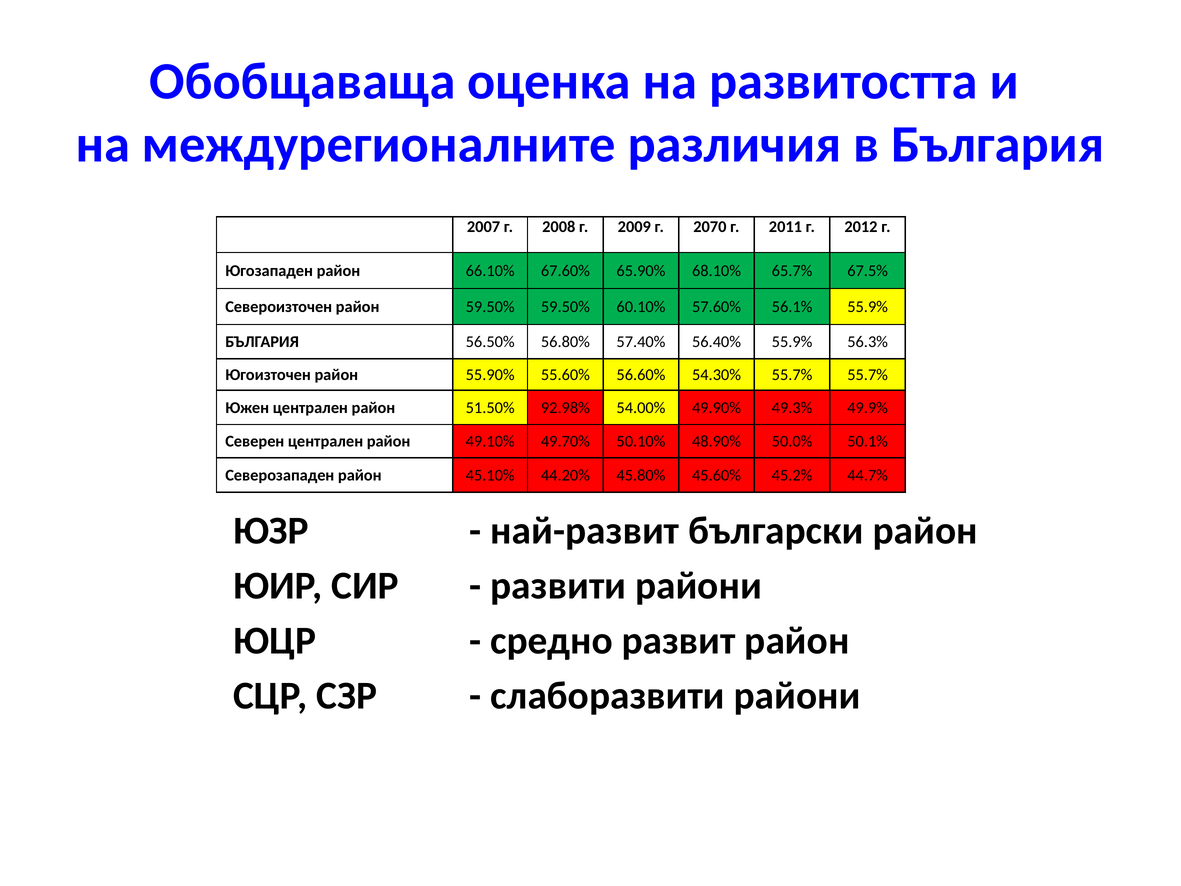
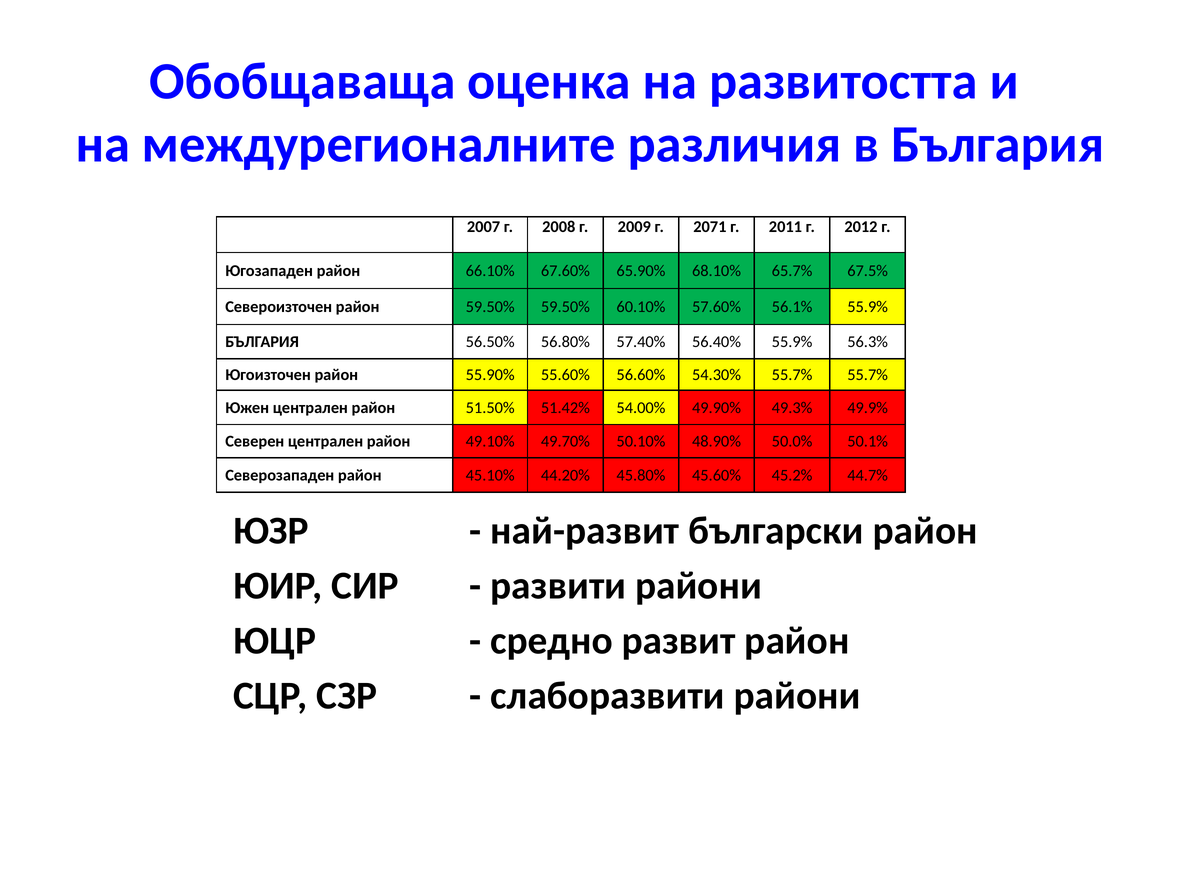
2070: 2070 -> 2071
92.98%: 92.98% -> 51.42%
